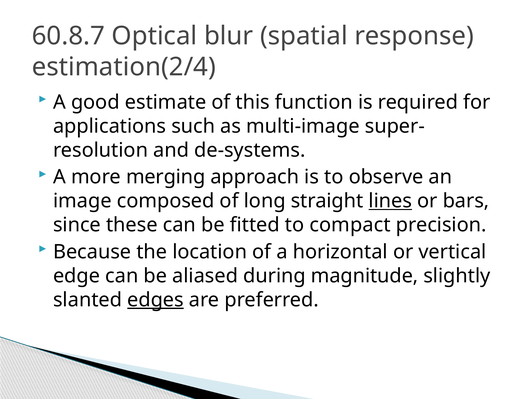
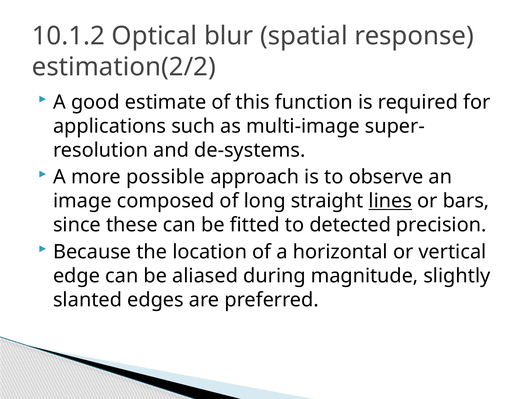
60.8.7: 60.8.7 -> 10.1.2
estimation(2/4: estimation(2/4 -> estimation(2/2
merging: merging -> possible
compact: compact -> detected
edges underline: present -> none
